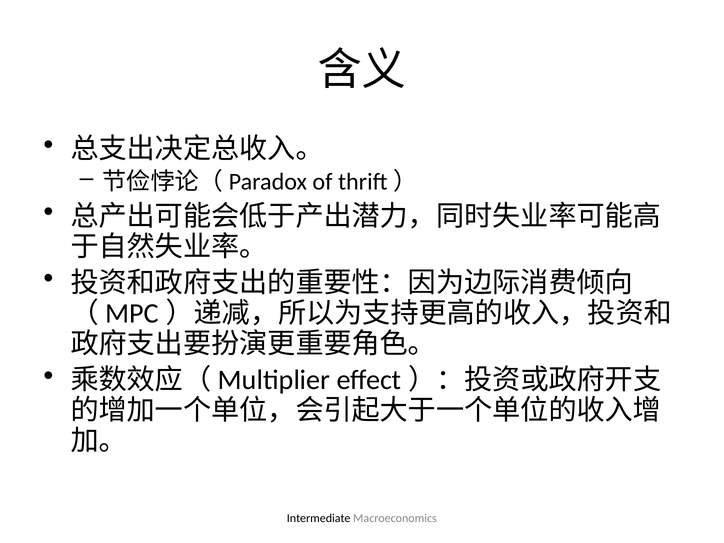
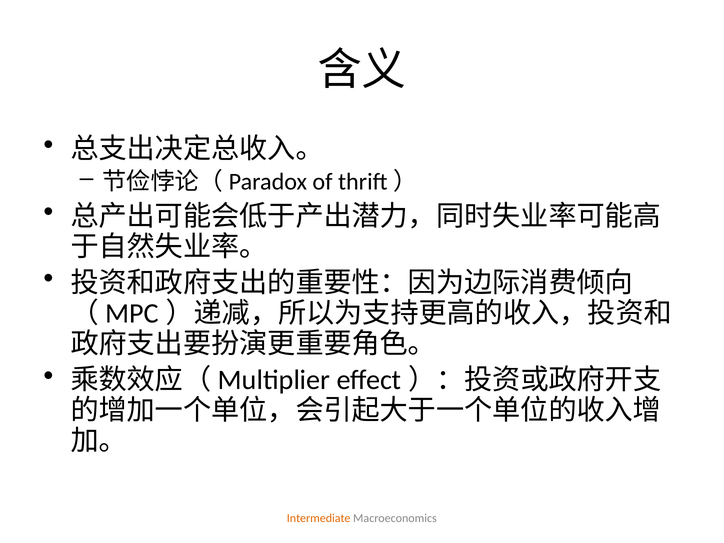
Intermediate colour: black -> orange
